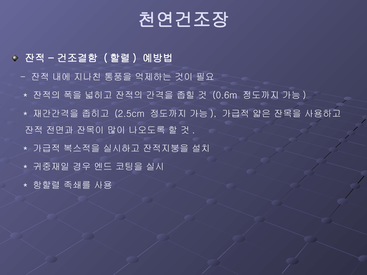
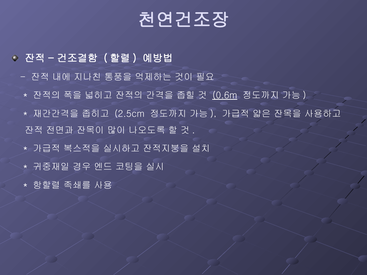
0.6m underline: none -> present
